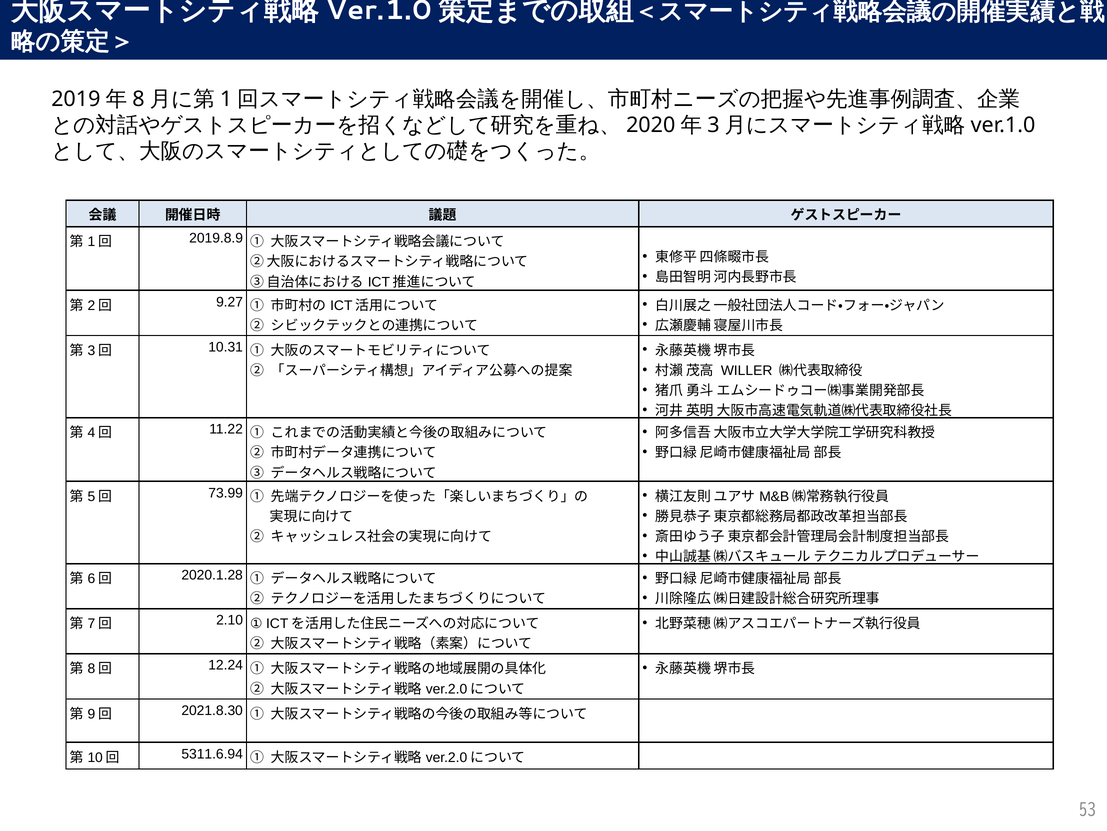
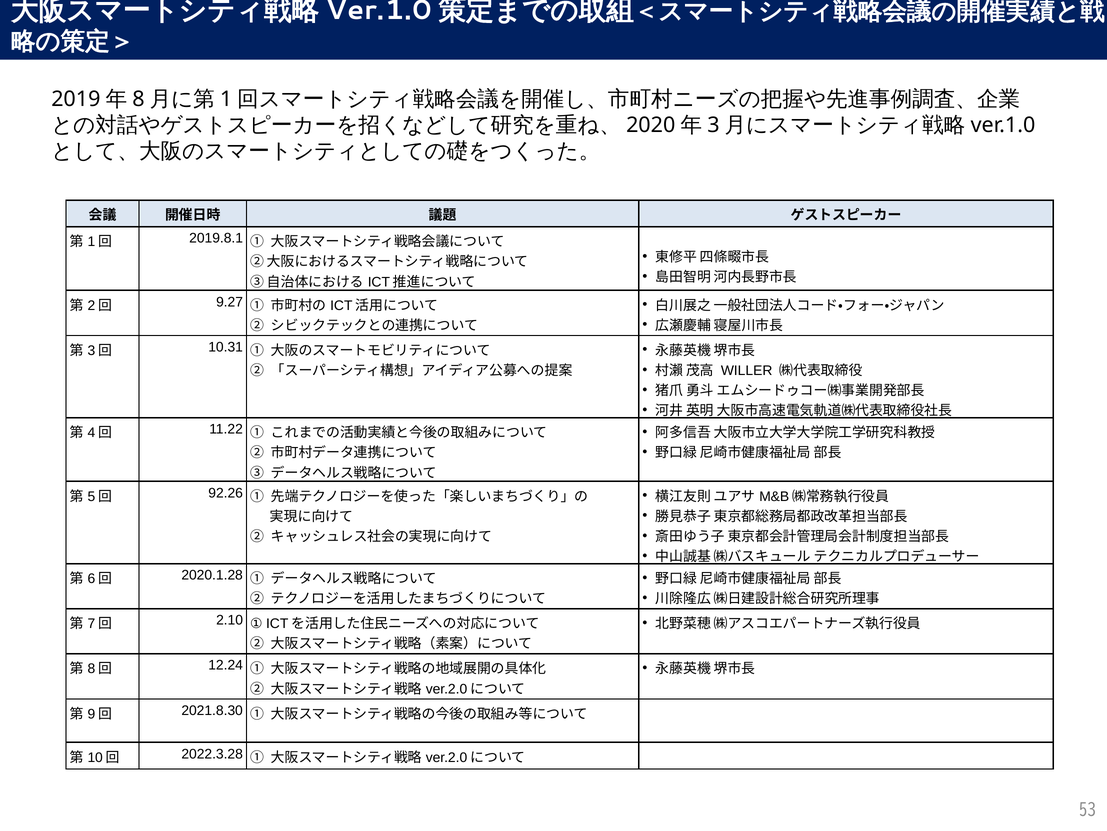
2019.8.9: 2019.8.9 -> 2019.8.1
73.99: 73.99 -> 92.26
5311.6.94: 5311.6.94 -> 2022.3.28
